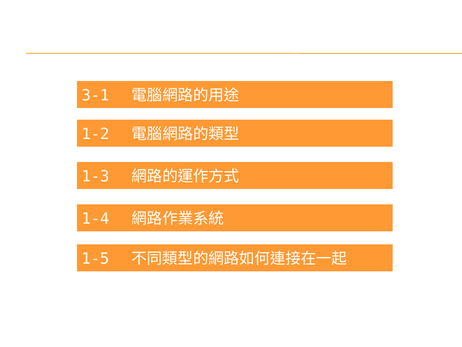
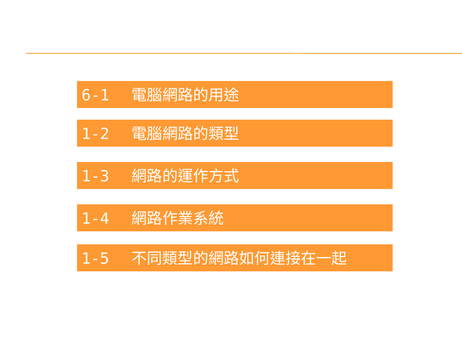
3-1: 3-1 -> 6-1
